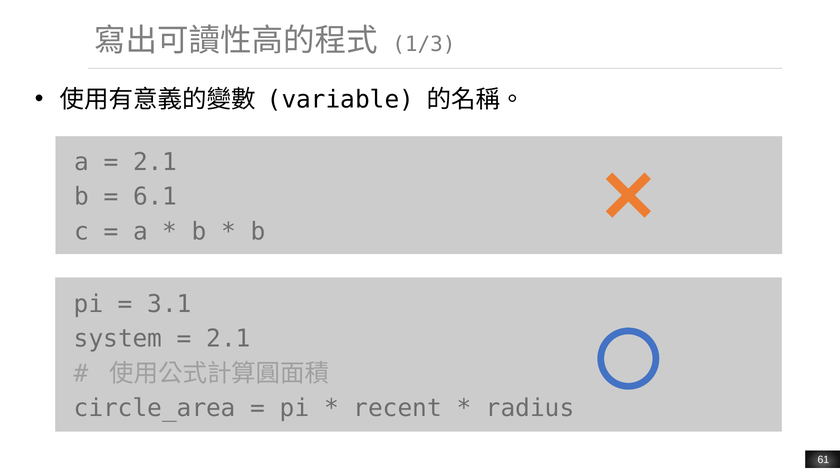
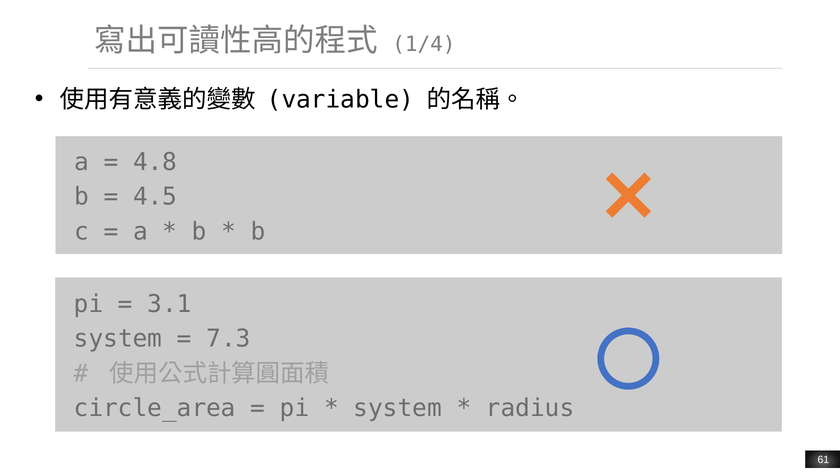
1/3: 1/3 -> 1/4
2.1 at (155, 162): 2.1 -> 4.8
6.1: 6.1 -> 4.5
2.1 at (228, 339): 2.1 -> 7.3
recent at (398, 408): recent -> system
